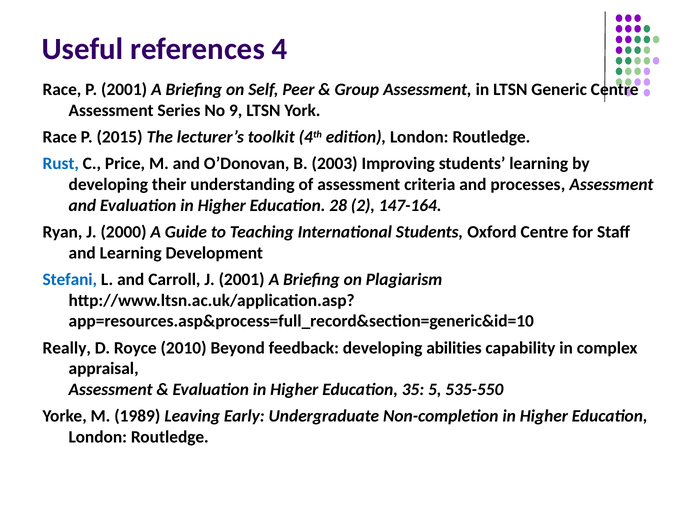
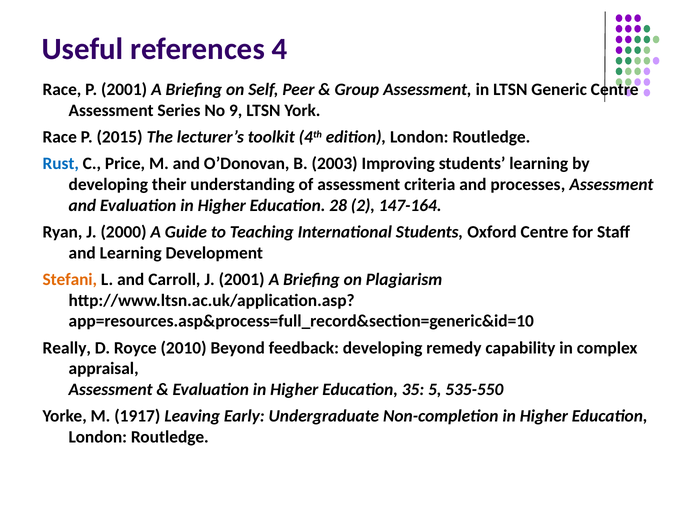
Stefani colour: blue -> orange
abilities: abilities -> remedy
1989: 1989 -> 1917
